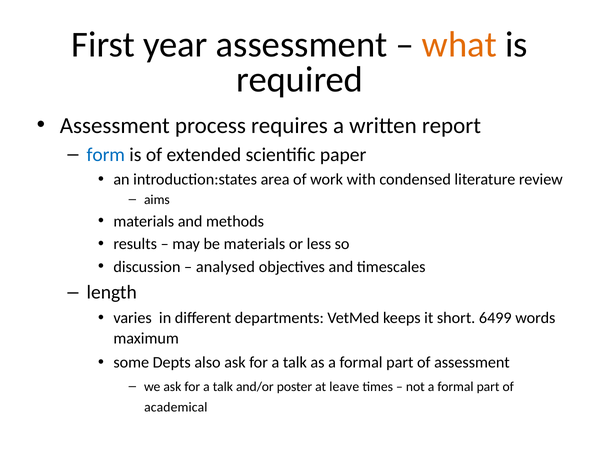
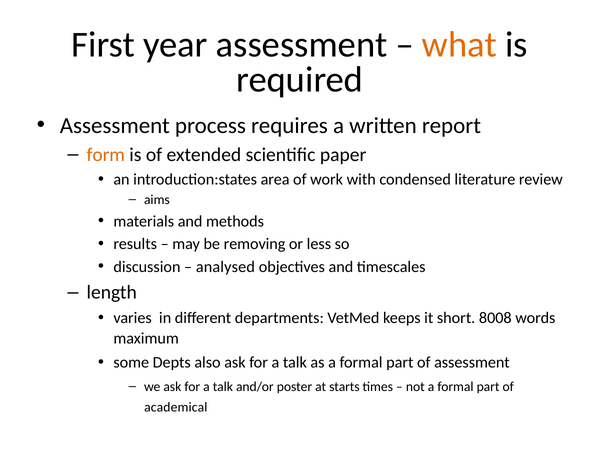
form colour: blue -> orange
be materials: materials -> removing
6499: 6499 -> 8008
leave: leave -> starts
